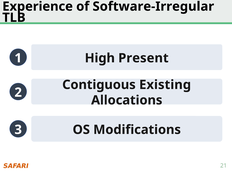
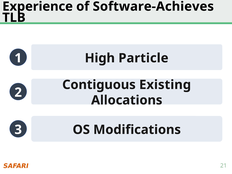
Software-Irregular: Software-Irregular -> Software-Achieves
Present: Present -> Particle
